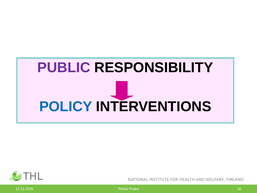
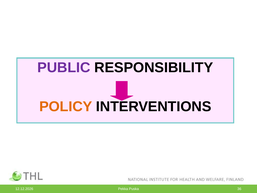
POLICY colour: blue -> orange
